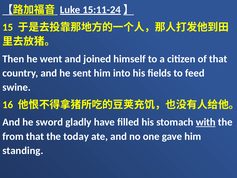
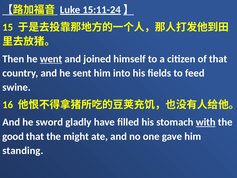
went underline: none -> present
from: from -> good
today: today -> might
